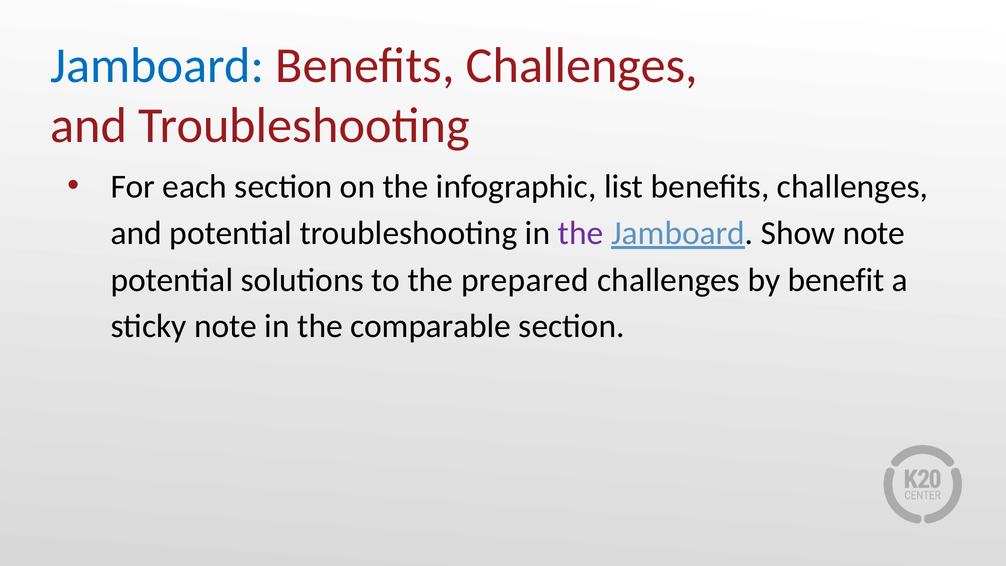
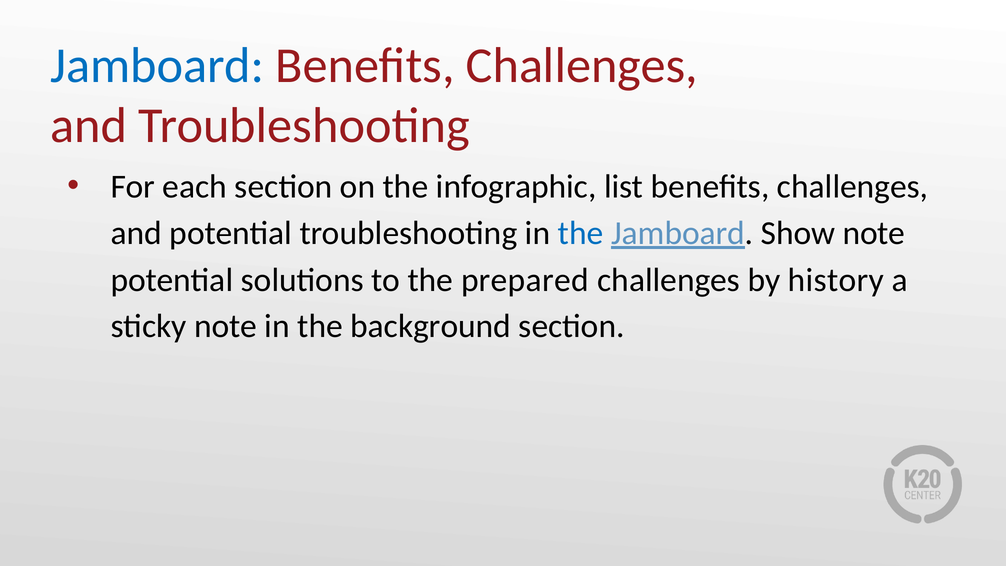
the at (581, 233) colour: purple -> blue
benefit: benefit -> history
comparable: comparable -> background
